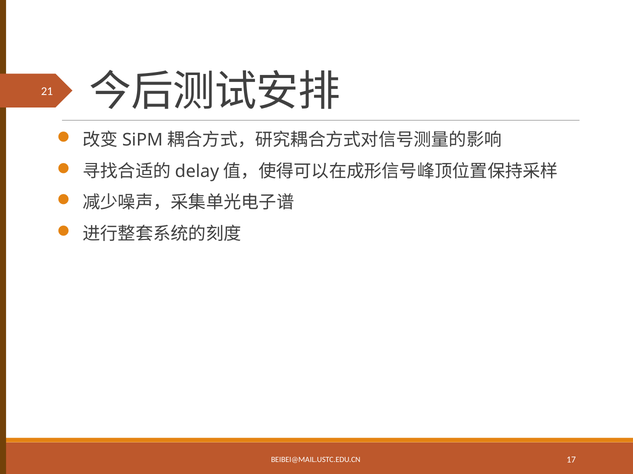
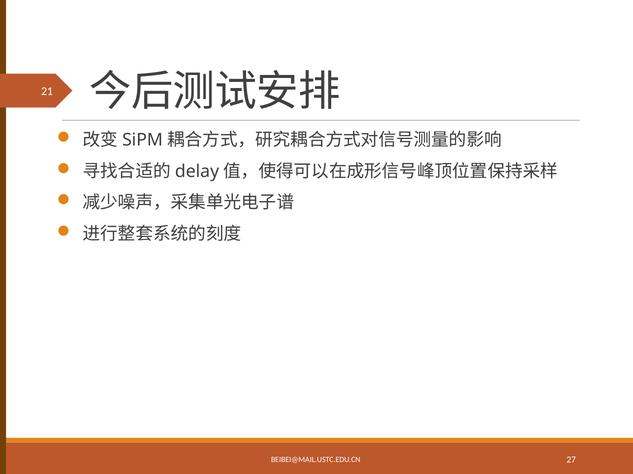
17: 17 -> 27
